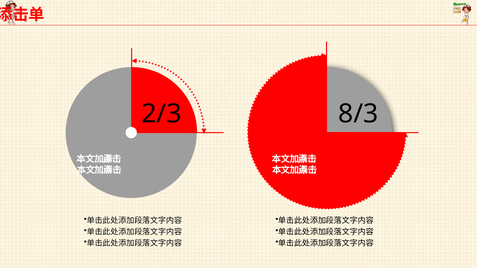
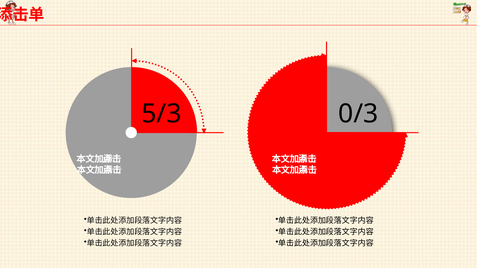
2/3: 2/3 -> 5/3
8/3: 8/3 -> 0/3
